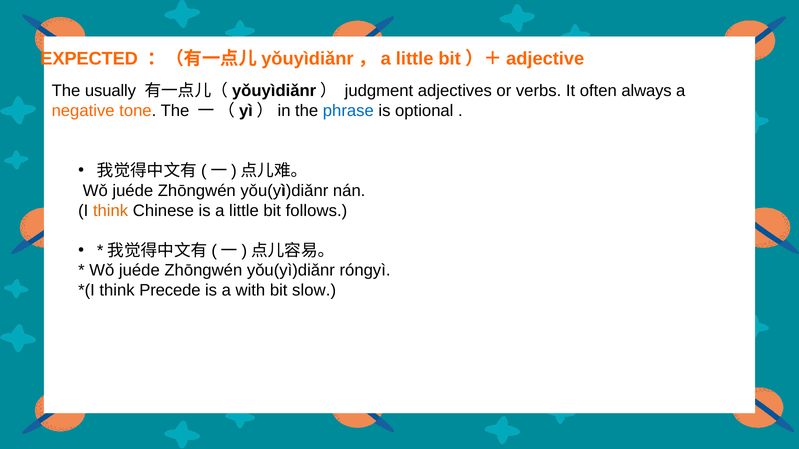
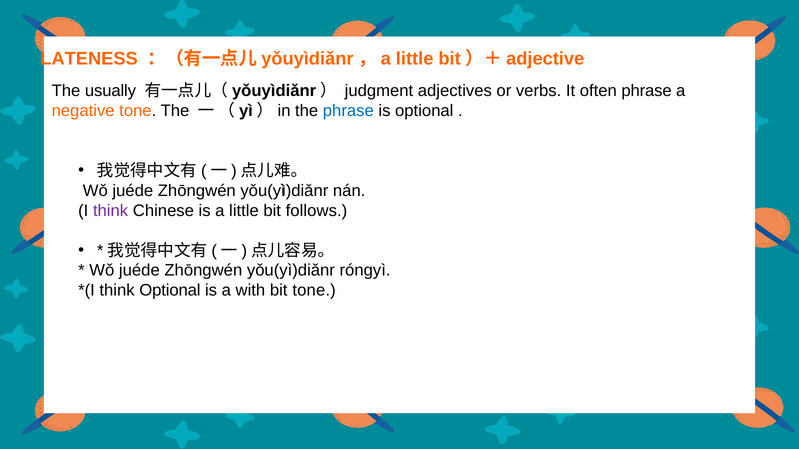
EXPECTED: EXPECTED -> LATENESS
often always: always -> phrase
think at (111, 211) colour: orange -> purple
think Precede: Precede -> Optional
bit slow: slow -> tone
